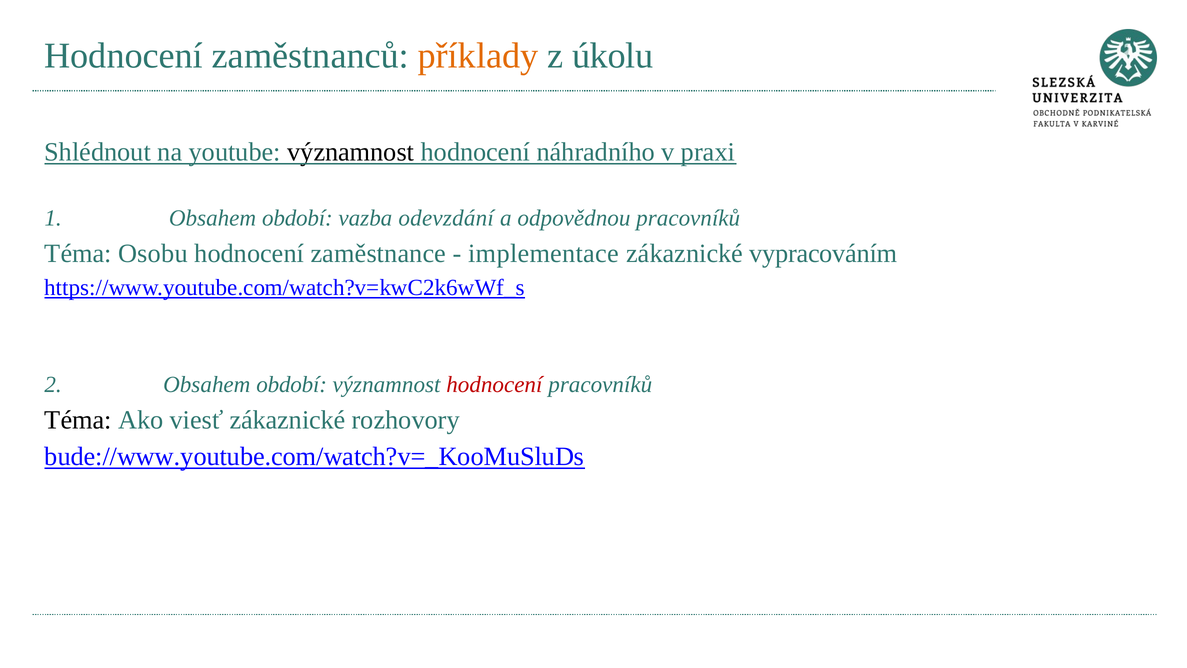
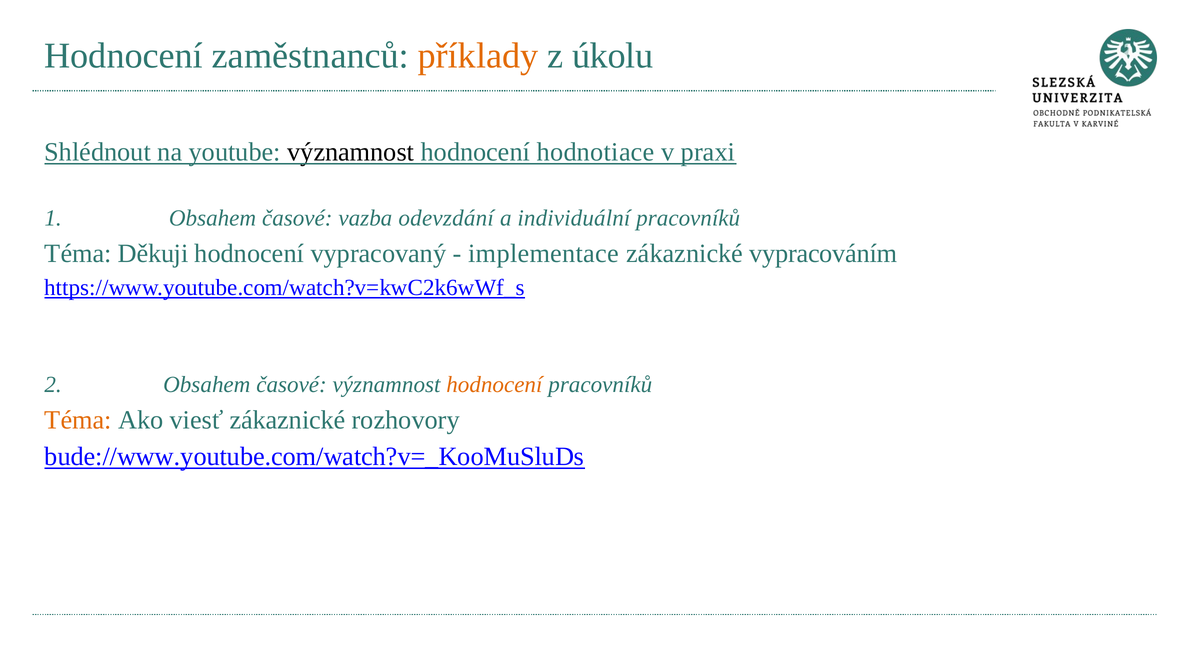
náhradního: náhradního -> hodnotiace
1 Obsahem období: období -> časové
odpovědnou: odpovědnou -> individuální
Osobu: Osobu -> Děkuji
zaměstnance: zaměstnance -> vypracovaný
2 Obsahem období: období -> časové
hodnocení at (494, 384) colour: red -> orange
Téma at (78, 420) colour: black -> orange
